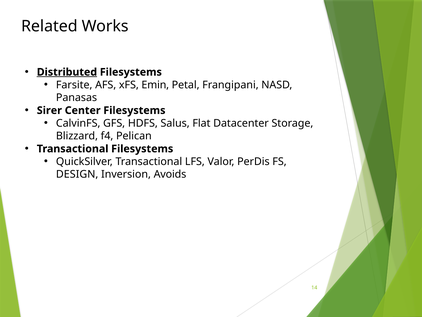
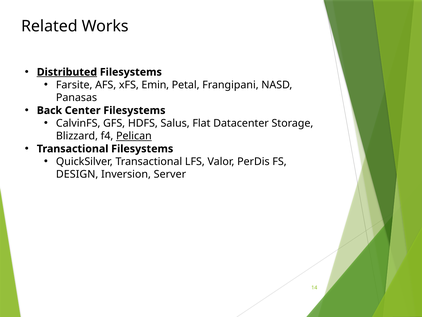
Sirer: Sirer -> Back
Pelican underline: none -> present
Avoids: Avoids -> Server
